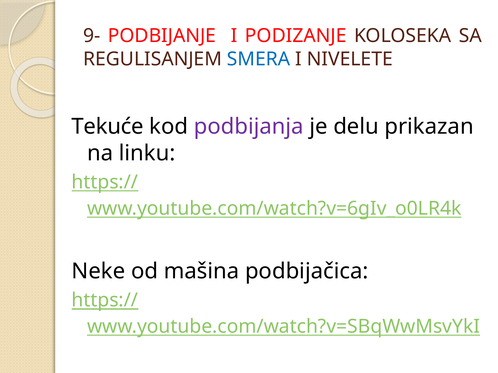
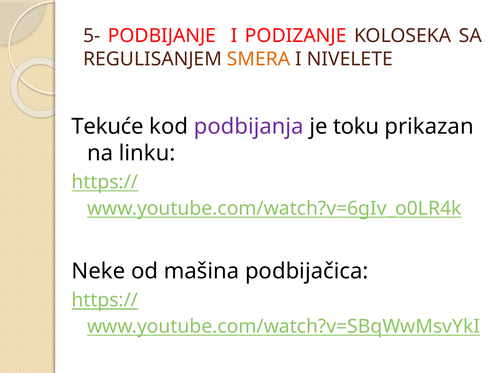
9-: 9- -> 5-
SMERA colour: blue -> orange
delu: delu -> toku
